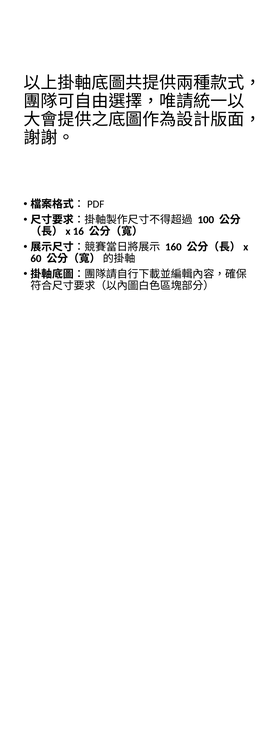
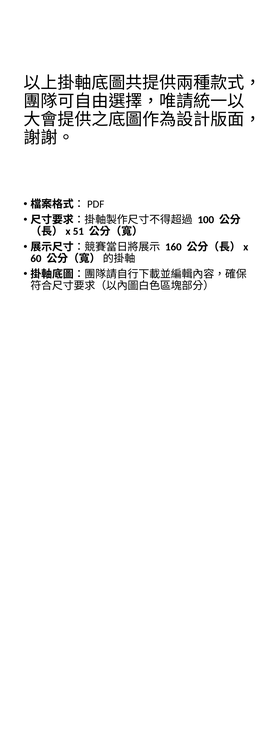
16: 16 -> 51
